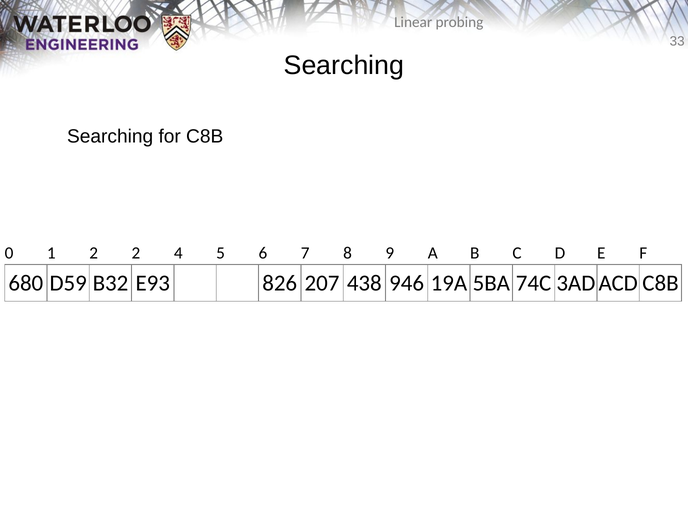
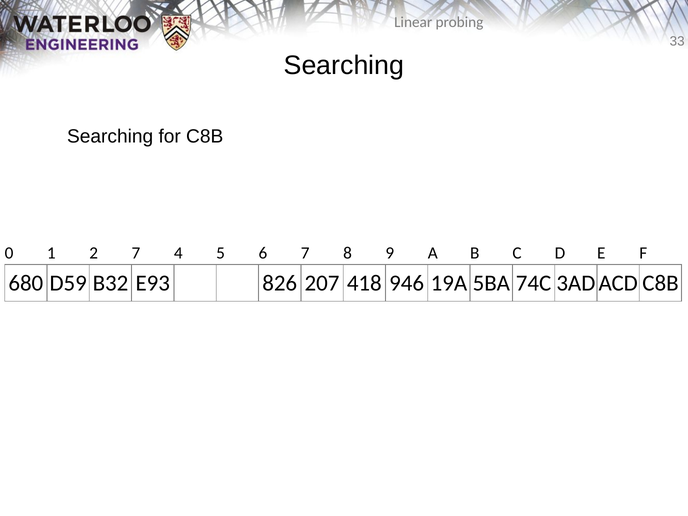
2 2: 2 -> 7
438: 438 -> 418
